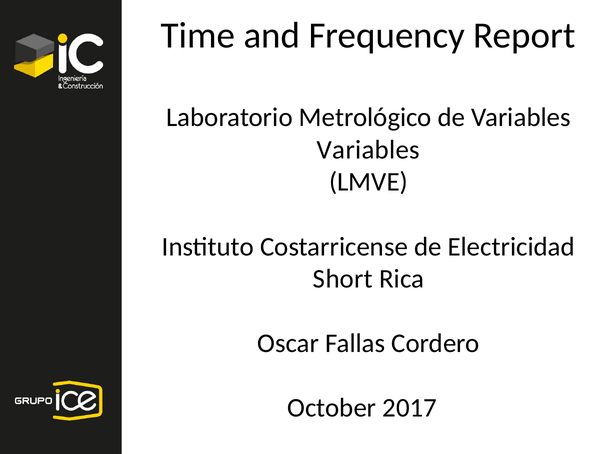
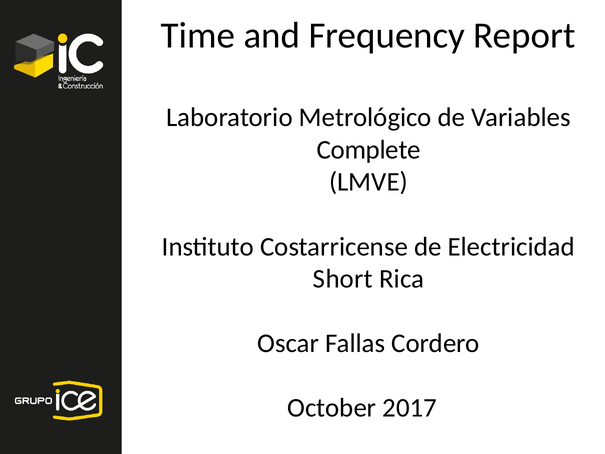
Variables at (368, 150): Variables -> Complete
